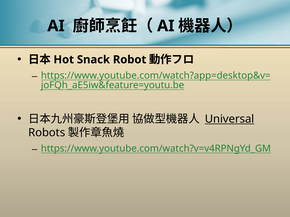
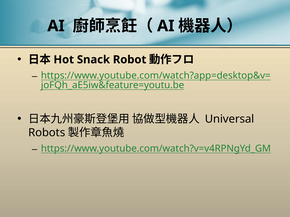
Universal underline: present -> none
